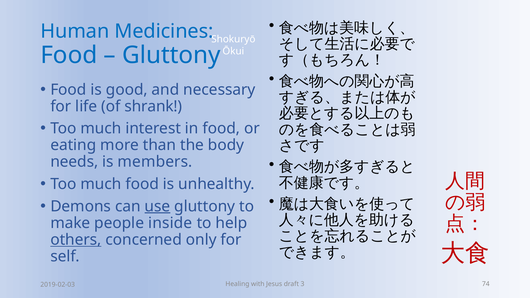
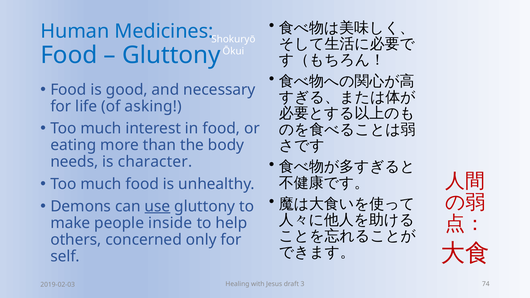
shrank: shrank -> asking
members: members -> character
others underline: present -> none
